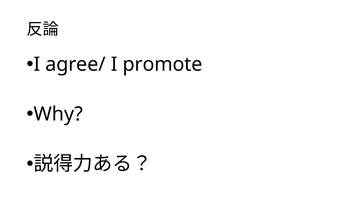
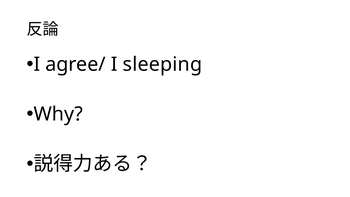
promote: promote -> sleeping
